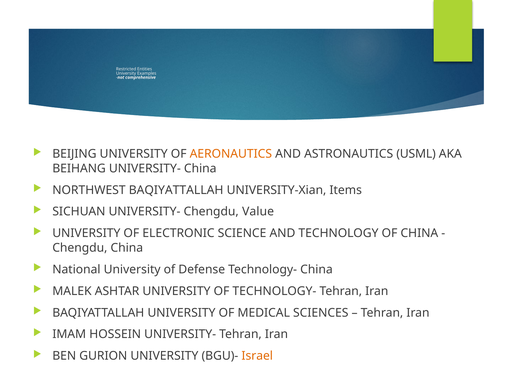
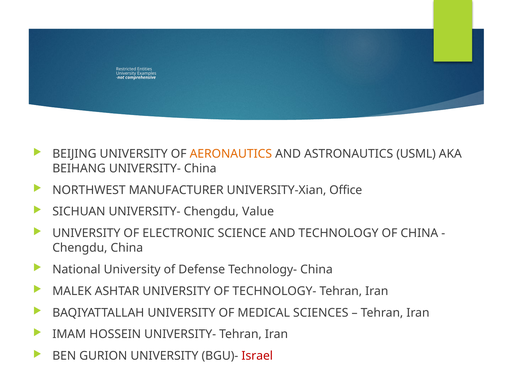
NORTHWEST BAQIYATTALLAH: BAQIYATTALLAH -> MANUFACTURER
Items: Items -> Office
Israel colour: orange -> red
